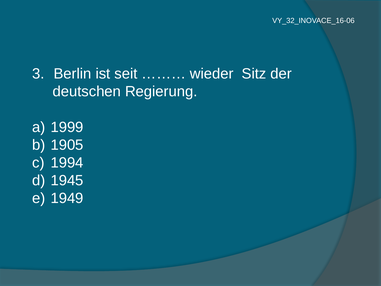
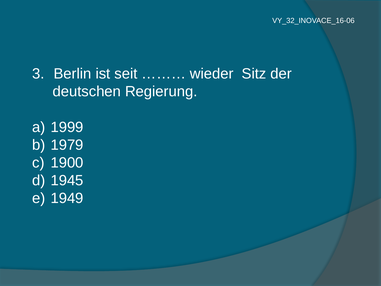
1905: 1905 -> 1979
1994: 1994 -> 1900
